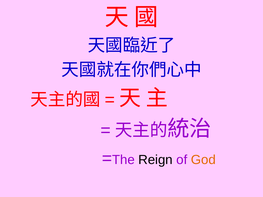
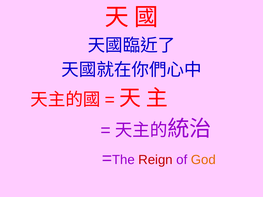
Reign colour: black -> red
